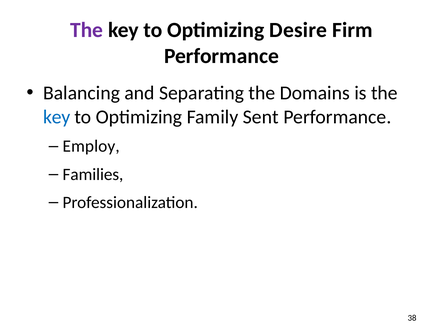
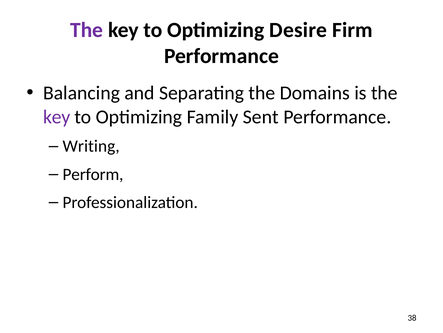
key at (57, 117) colour: blue -> purple
Employ: Employ -> Writing
Families: Families -> Perform
